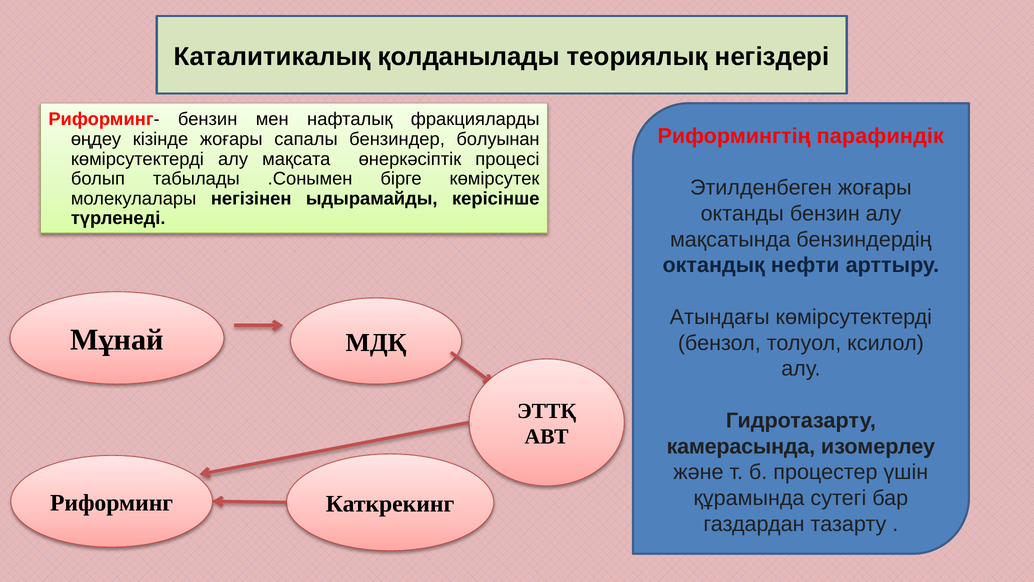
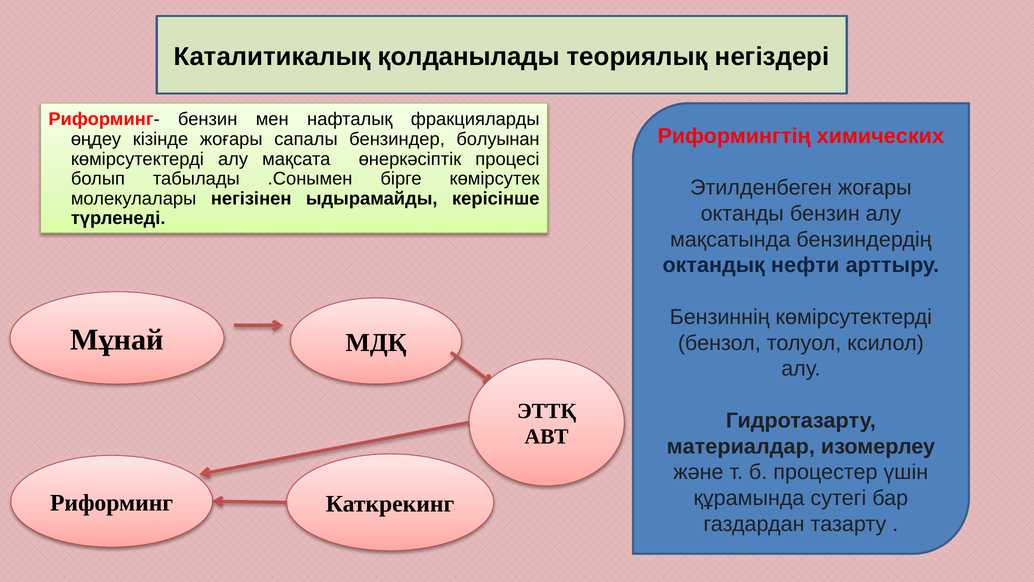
парафиндік: парафиндік -> химических
Атындағы: Атындағы -> Бензиннің
камерасында: камерасында -> материалдар
